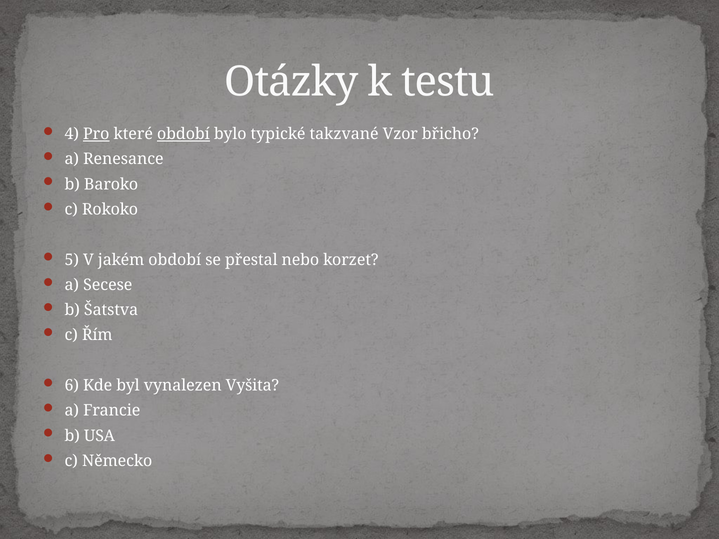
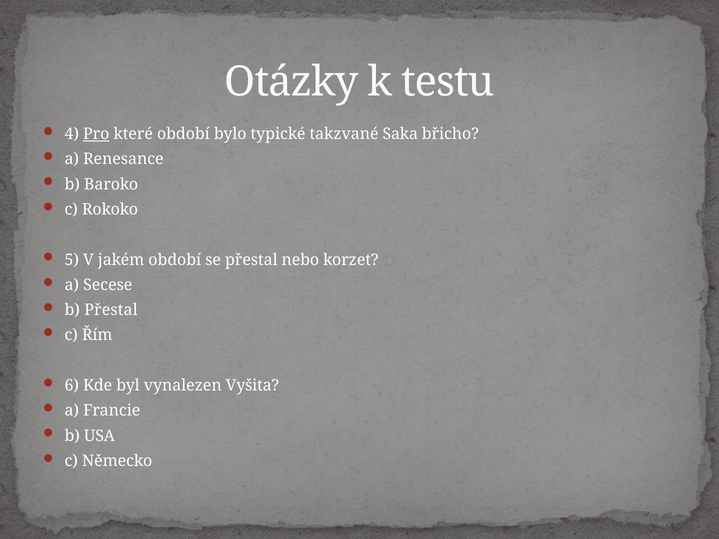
období at (183, 134) underline: present -> none
Vzor: Vzor -> Saka
b Šatstva: Šatstva -> Přestal
